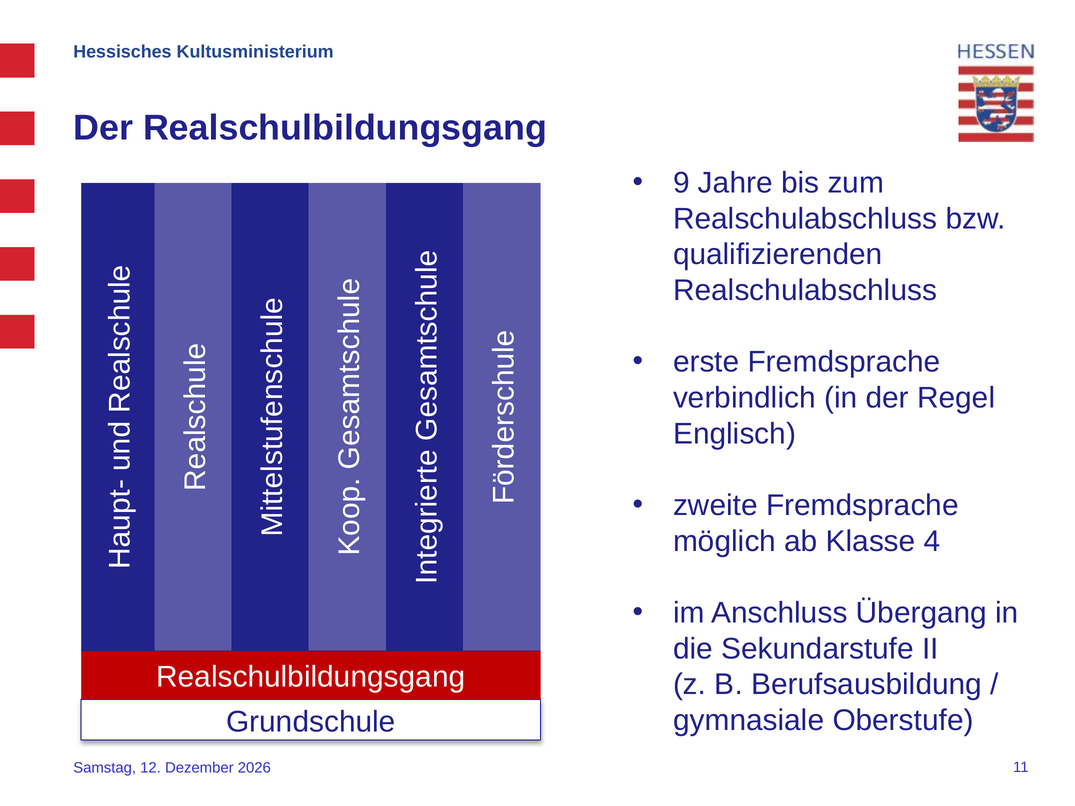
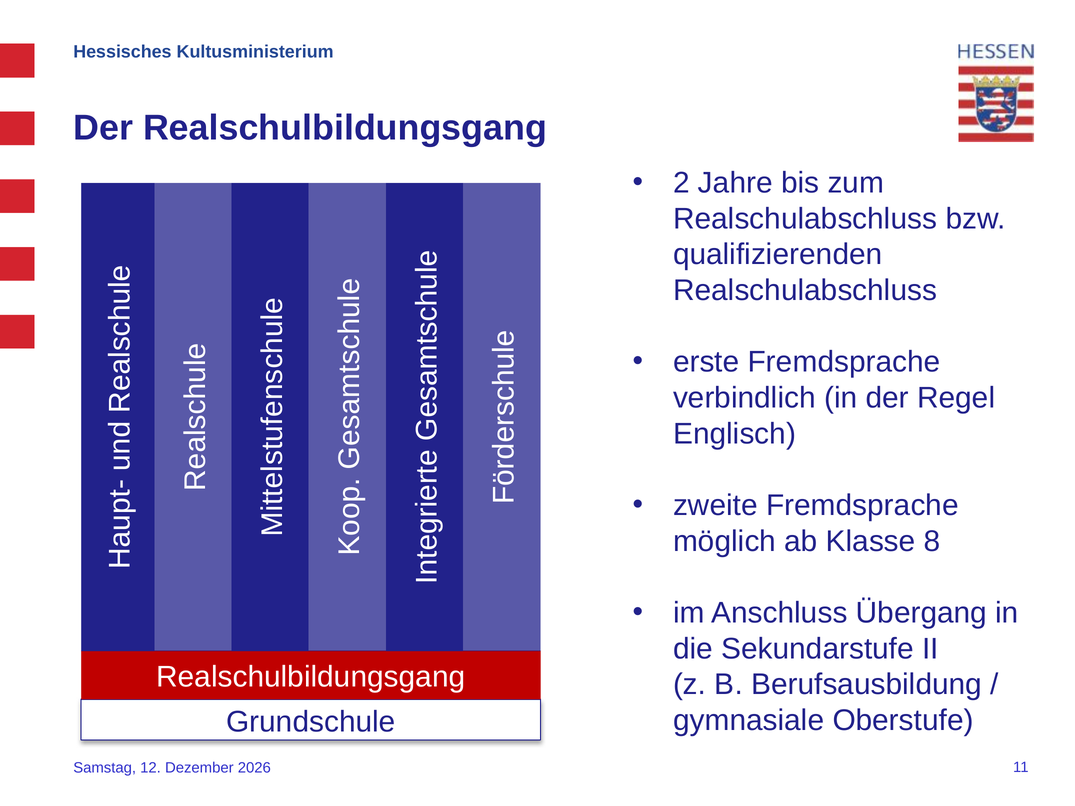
9: 9 -> 2
4: 4 -> 8
